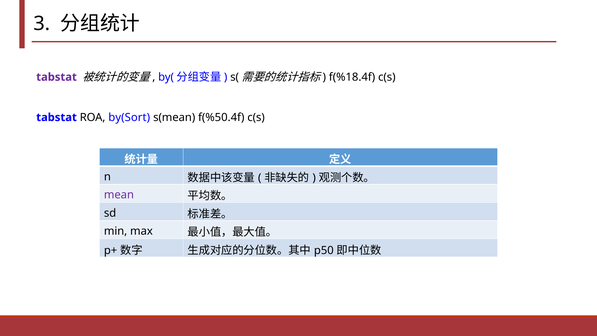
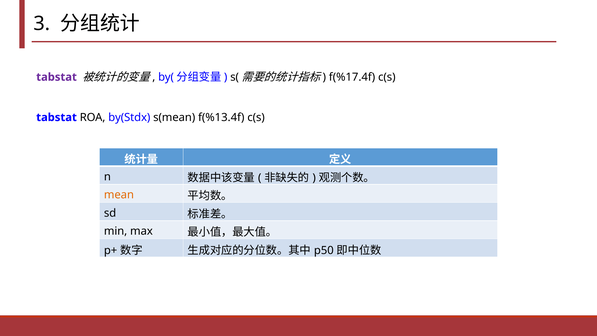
f(%18.4f: f(%18.4f -> f(%17.4f
by(Sort: by(Sort -> by(Stdx
f(%50.4f: f(%50.4f -> f(%13.4f
mean colour: purple -> orange
